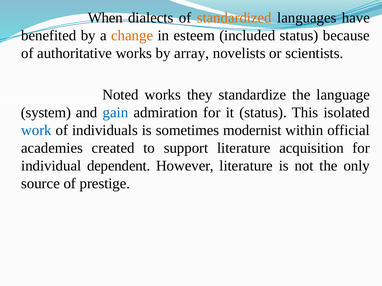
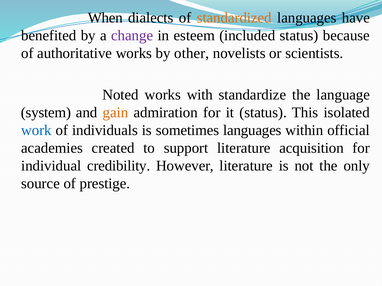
change colour: orange -> purple
array: array -> other
they: they -> with
gain colour: blue -> orange
sometimes modernist: modernist -> languages
dependent: dependent -> credibility
